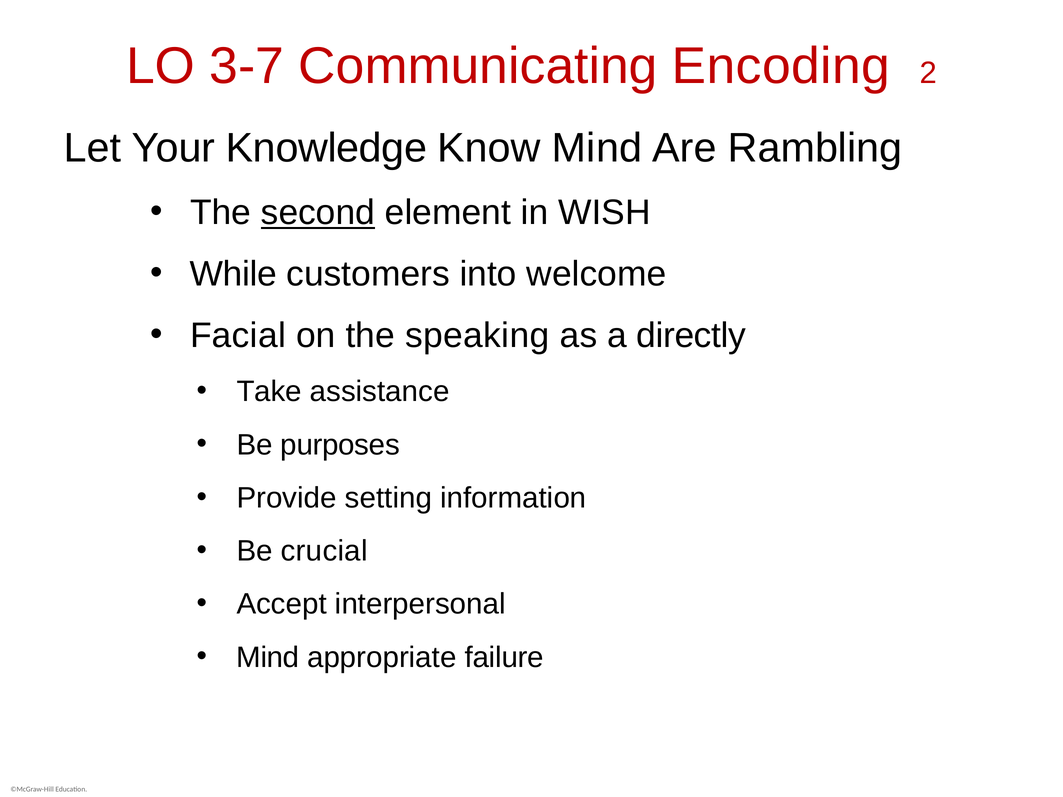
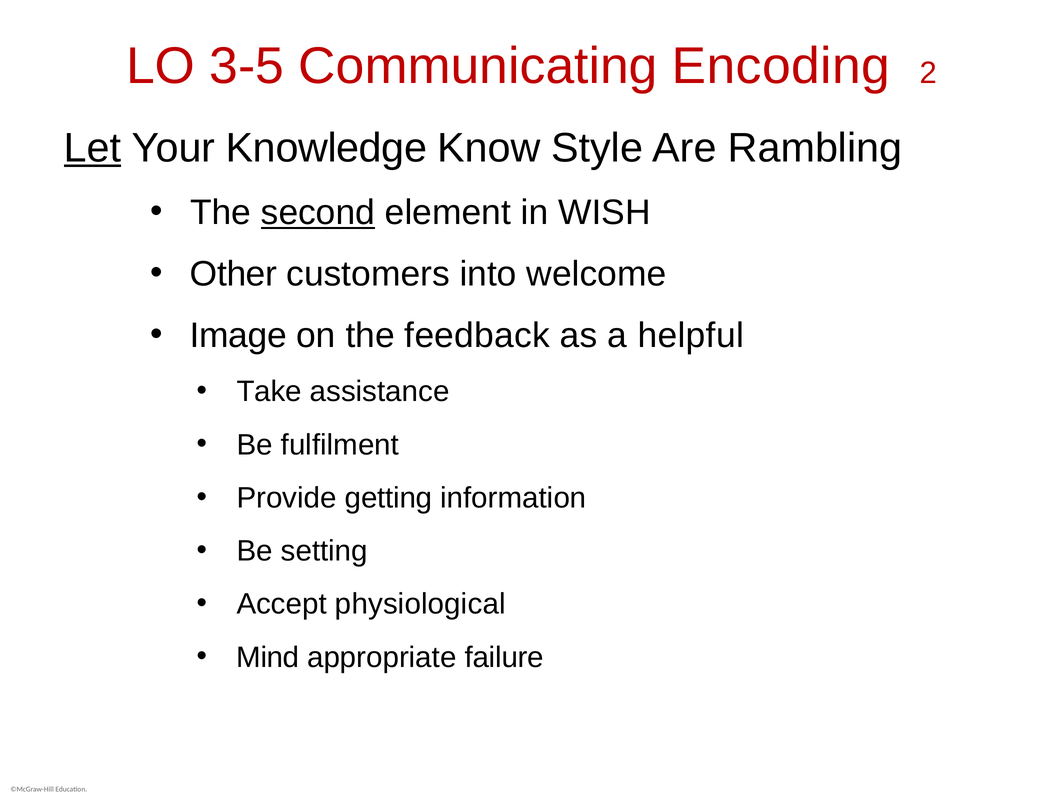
3-7: 3-7 -> 3-5
Let underline: none -> present
Know Mind: Mind -> Style
While: While -> Other
Facial: Facial -> Image
speaking: speaking -> feedback
directly: directly -> helpful
purposes: purposes -> fulfilment
setting: setting -> getting
crucial: crucial -> setting
interpersonal: interpersonal -> physiological
